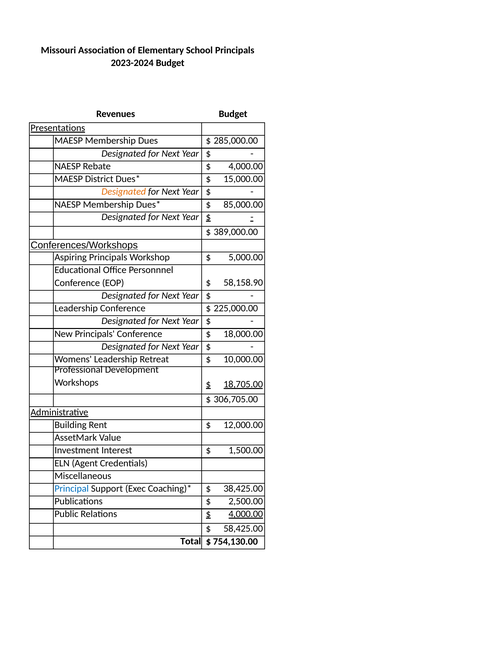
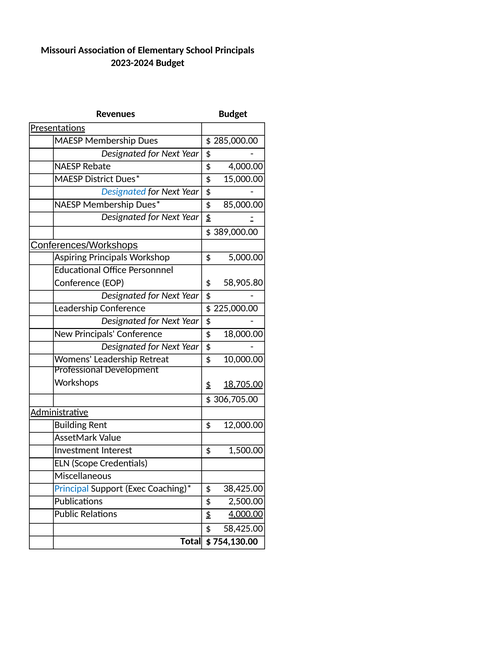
Designated at (124, 192) colour: orange -> blue
58,158.90: 58,158.90 -> 58,905.80
Agent: Agent -> Scope
